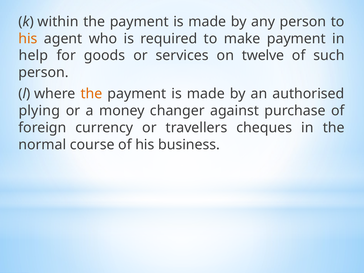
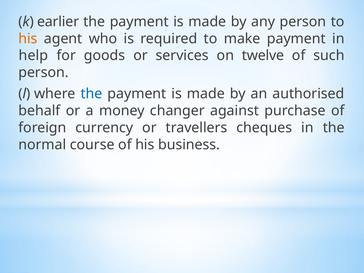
within: within -> earlier
the at (91, 94) colour: orange -> blue
plying: plying -> behalf
